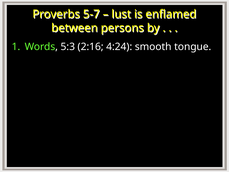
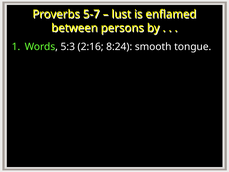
4:24: 4:24 -> 8:24
